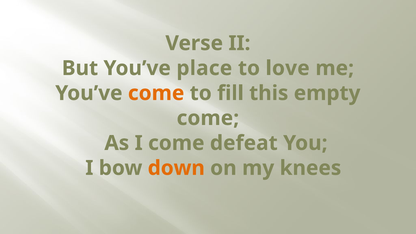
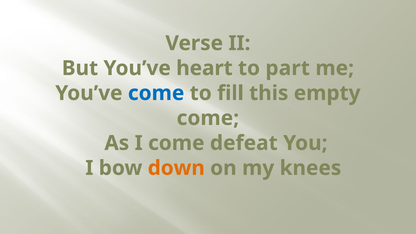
place: place -> heart
love: love -> part
come at (156, 93) colour: orange -> blue
